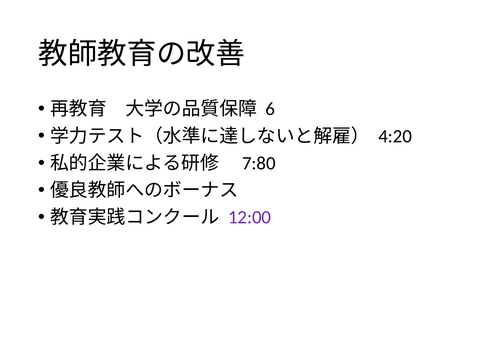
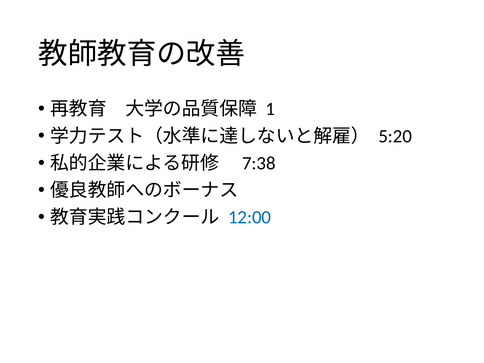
6: 6 -> 1
4:20: 4:20 -> 5:20
7:80: 7:80 -> 7:38
12:00 colour: purple -> blue
